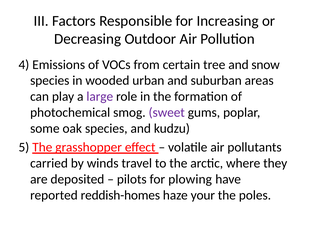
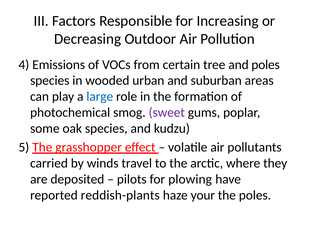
and snow: snow -> poles
large colour: purple -> blue
reddish-homes: reddish-homes -> reddish-plants
